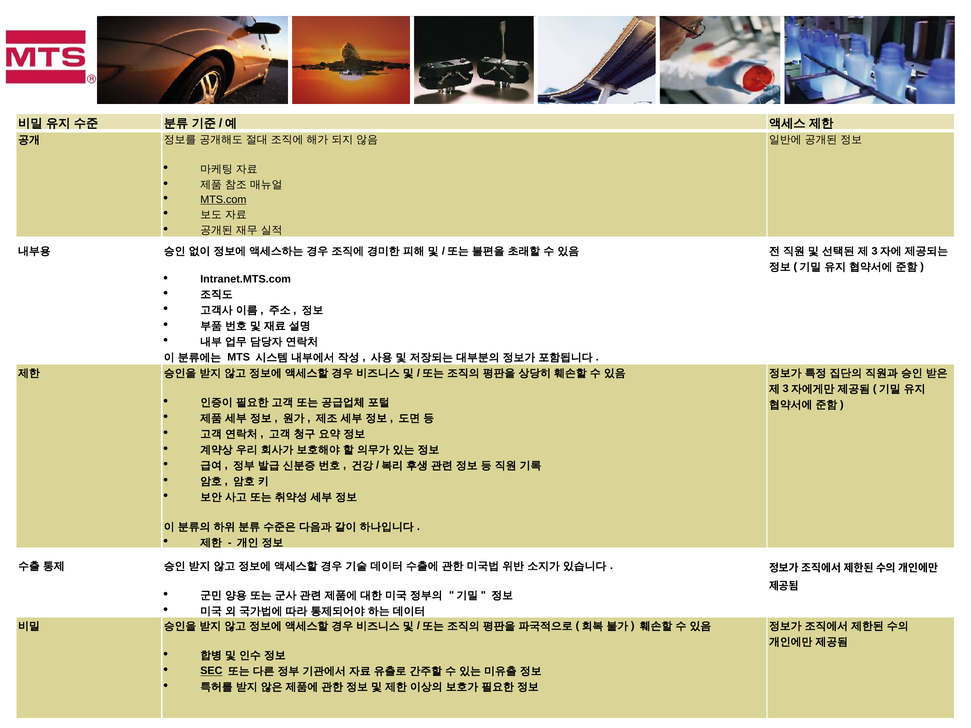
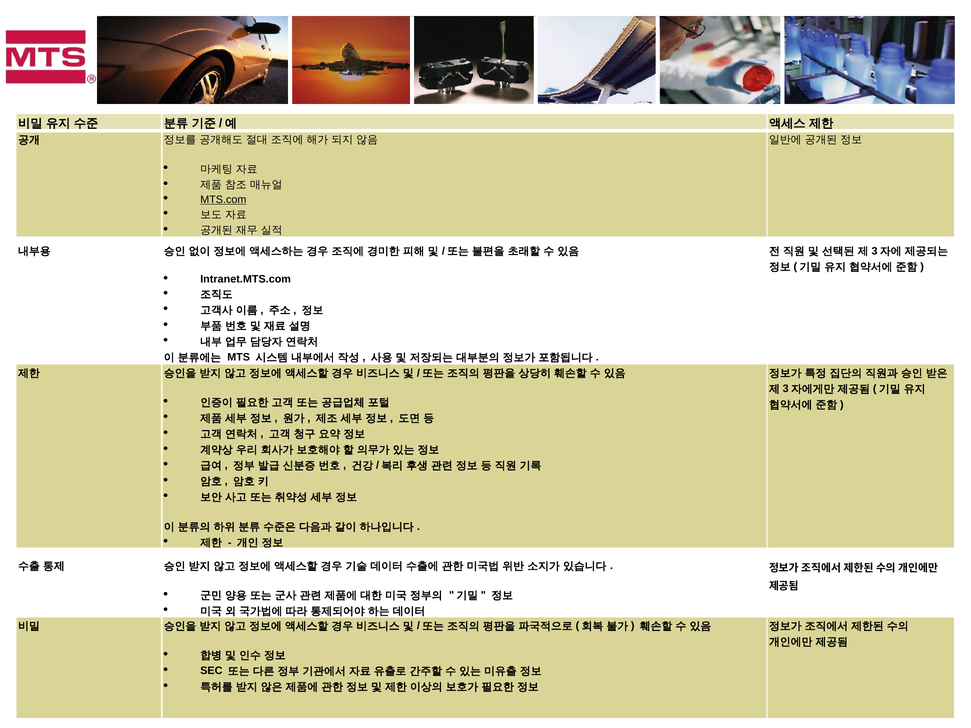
SEC underline: present -> none
